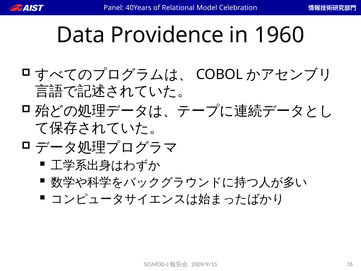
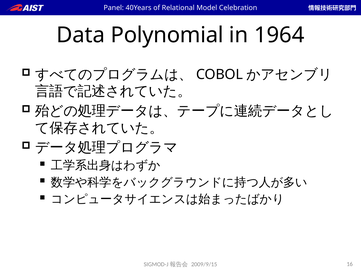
Providence: Providence -> Polynomial
1960: 1960 -> 1964
